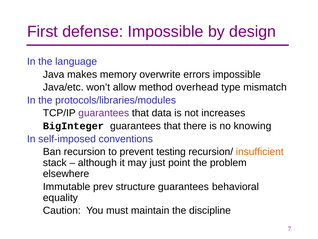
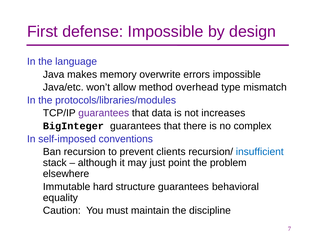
knowing: knowing -> complex
testing: testing -> clients
insufficient colour: orange -> blue
prev: prev -> hard
